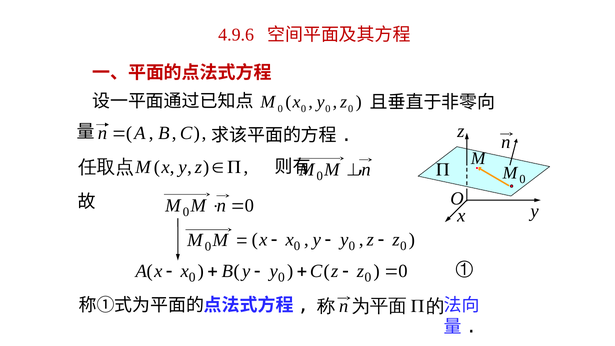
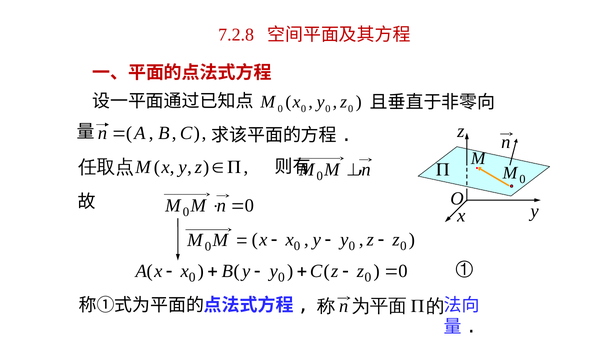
4.9.6: 4.9.6 -> 7.2.8
